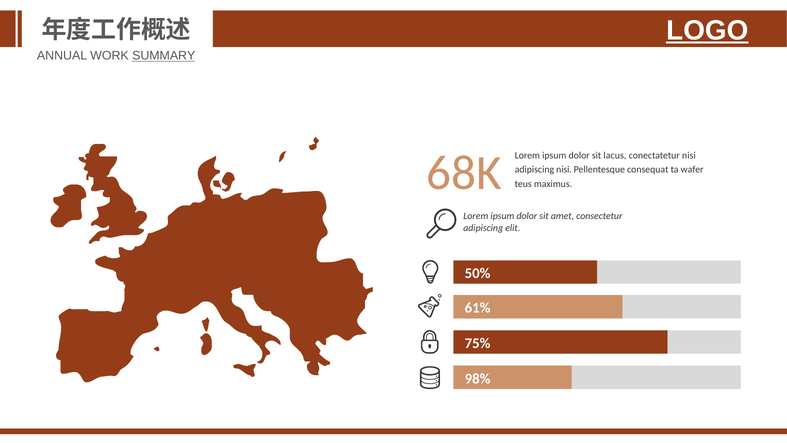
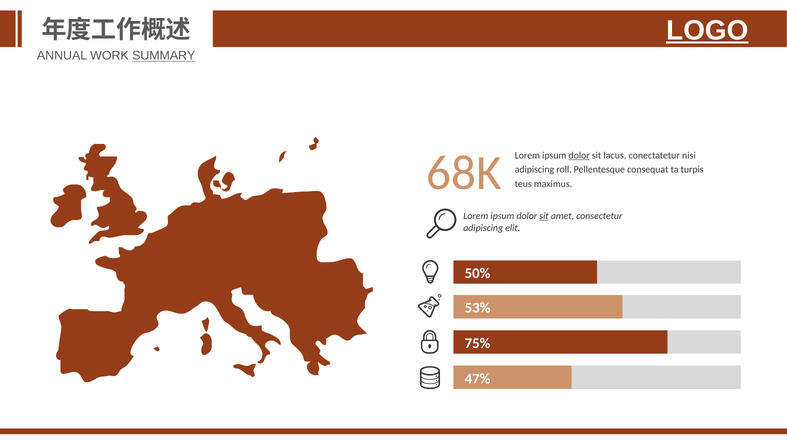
dolor at (579, 155) underline: none -> present
adipiscing nisi: nisi -> roll
wafer: wafer -> turpis
sit at (544, 216) underline: none -> present
61%: 61% -> 53%
98%: 98% -> 47%
